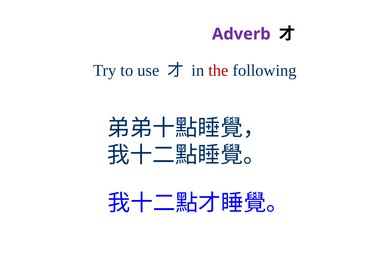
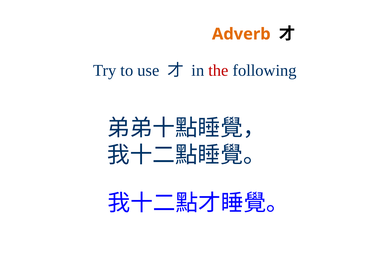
Adverb colour: purple -> orange
